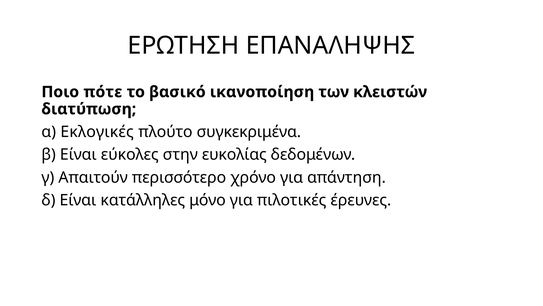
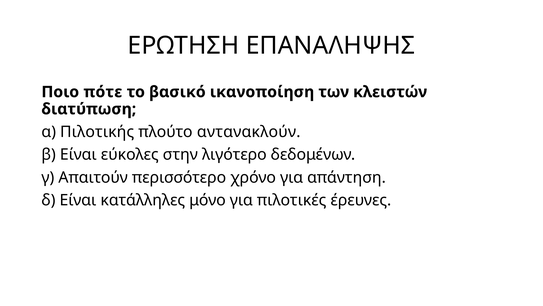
Εκλογικές: Εκλογικές -> Πιλοτικής
συγκεκριμένα: συγκεκριμένα -> αντανακλούν
ευκολίας: ευκολίας -> λιγότερο
